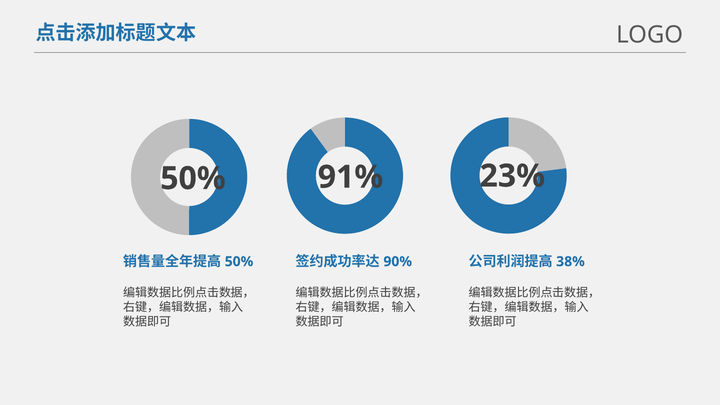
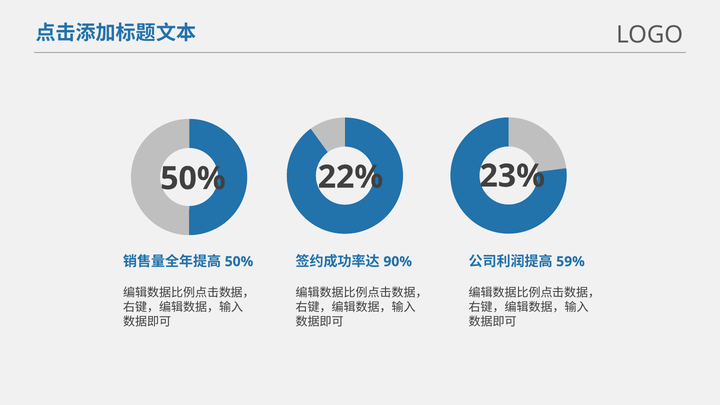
91%: 91% -> 22%
38%: 38% -> 59%
